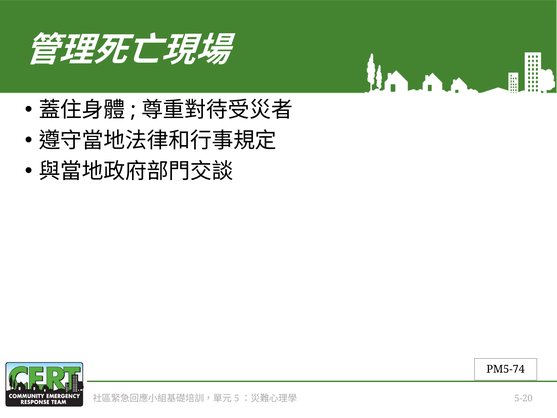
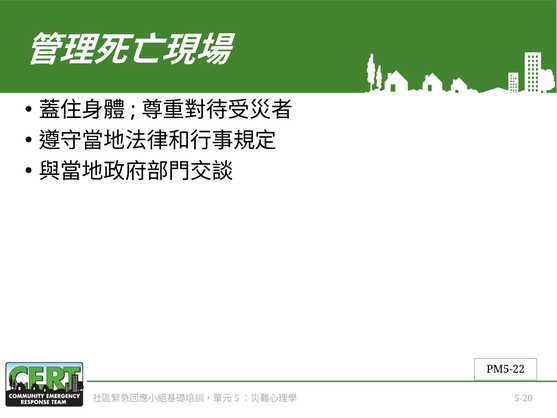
PM5-74: PM5-74 -> PM5-22
